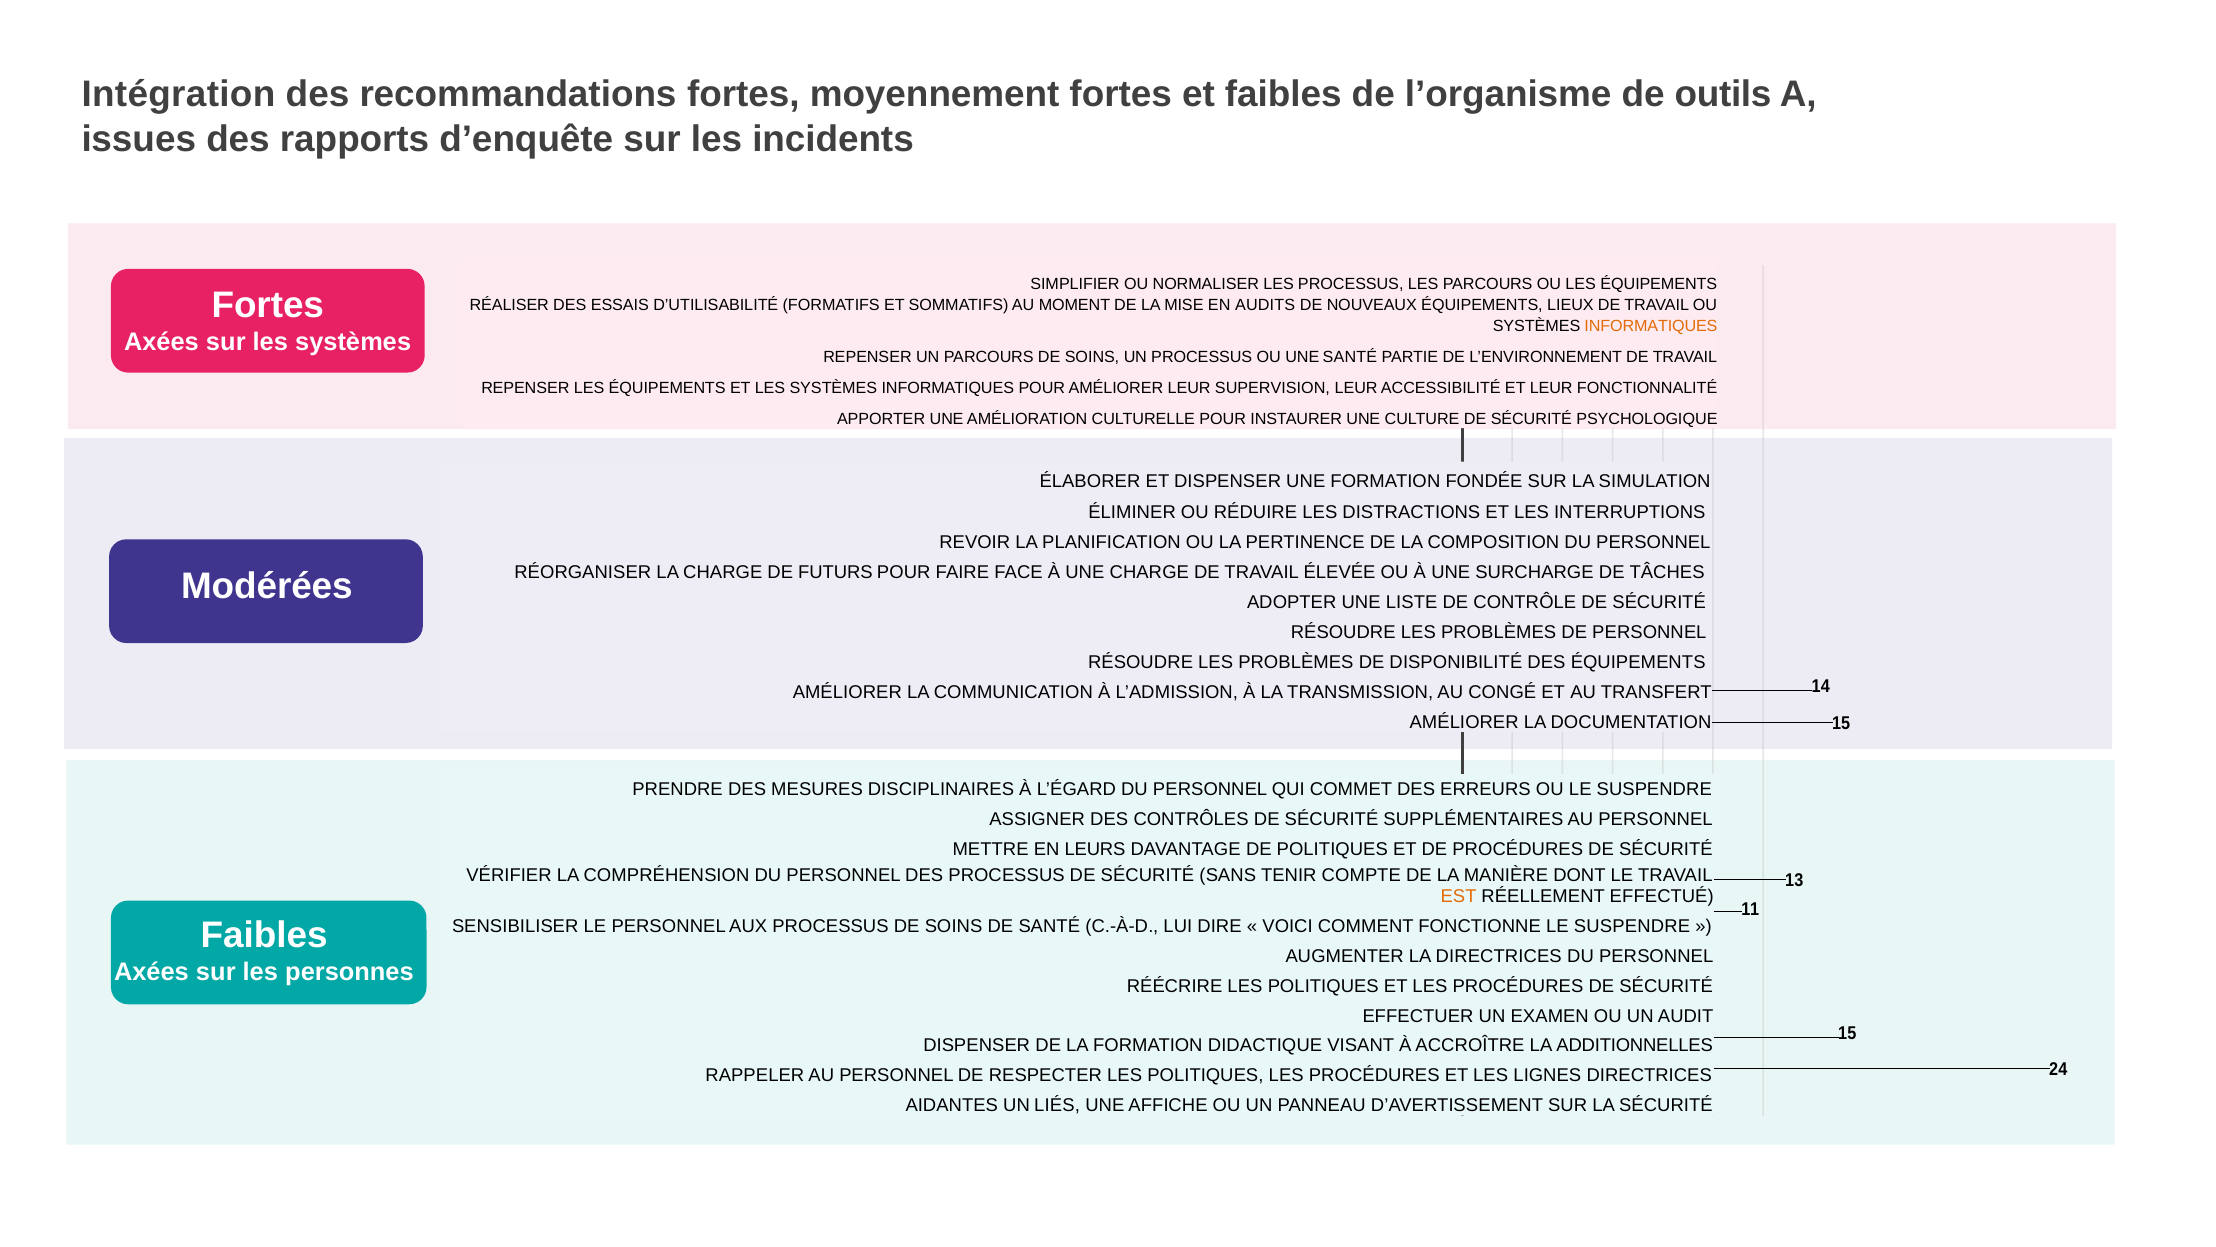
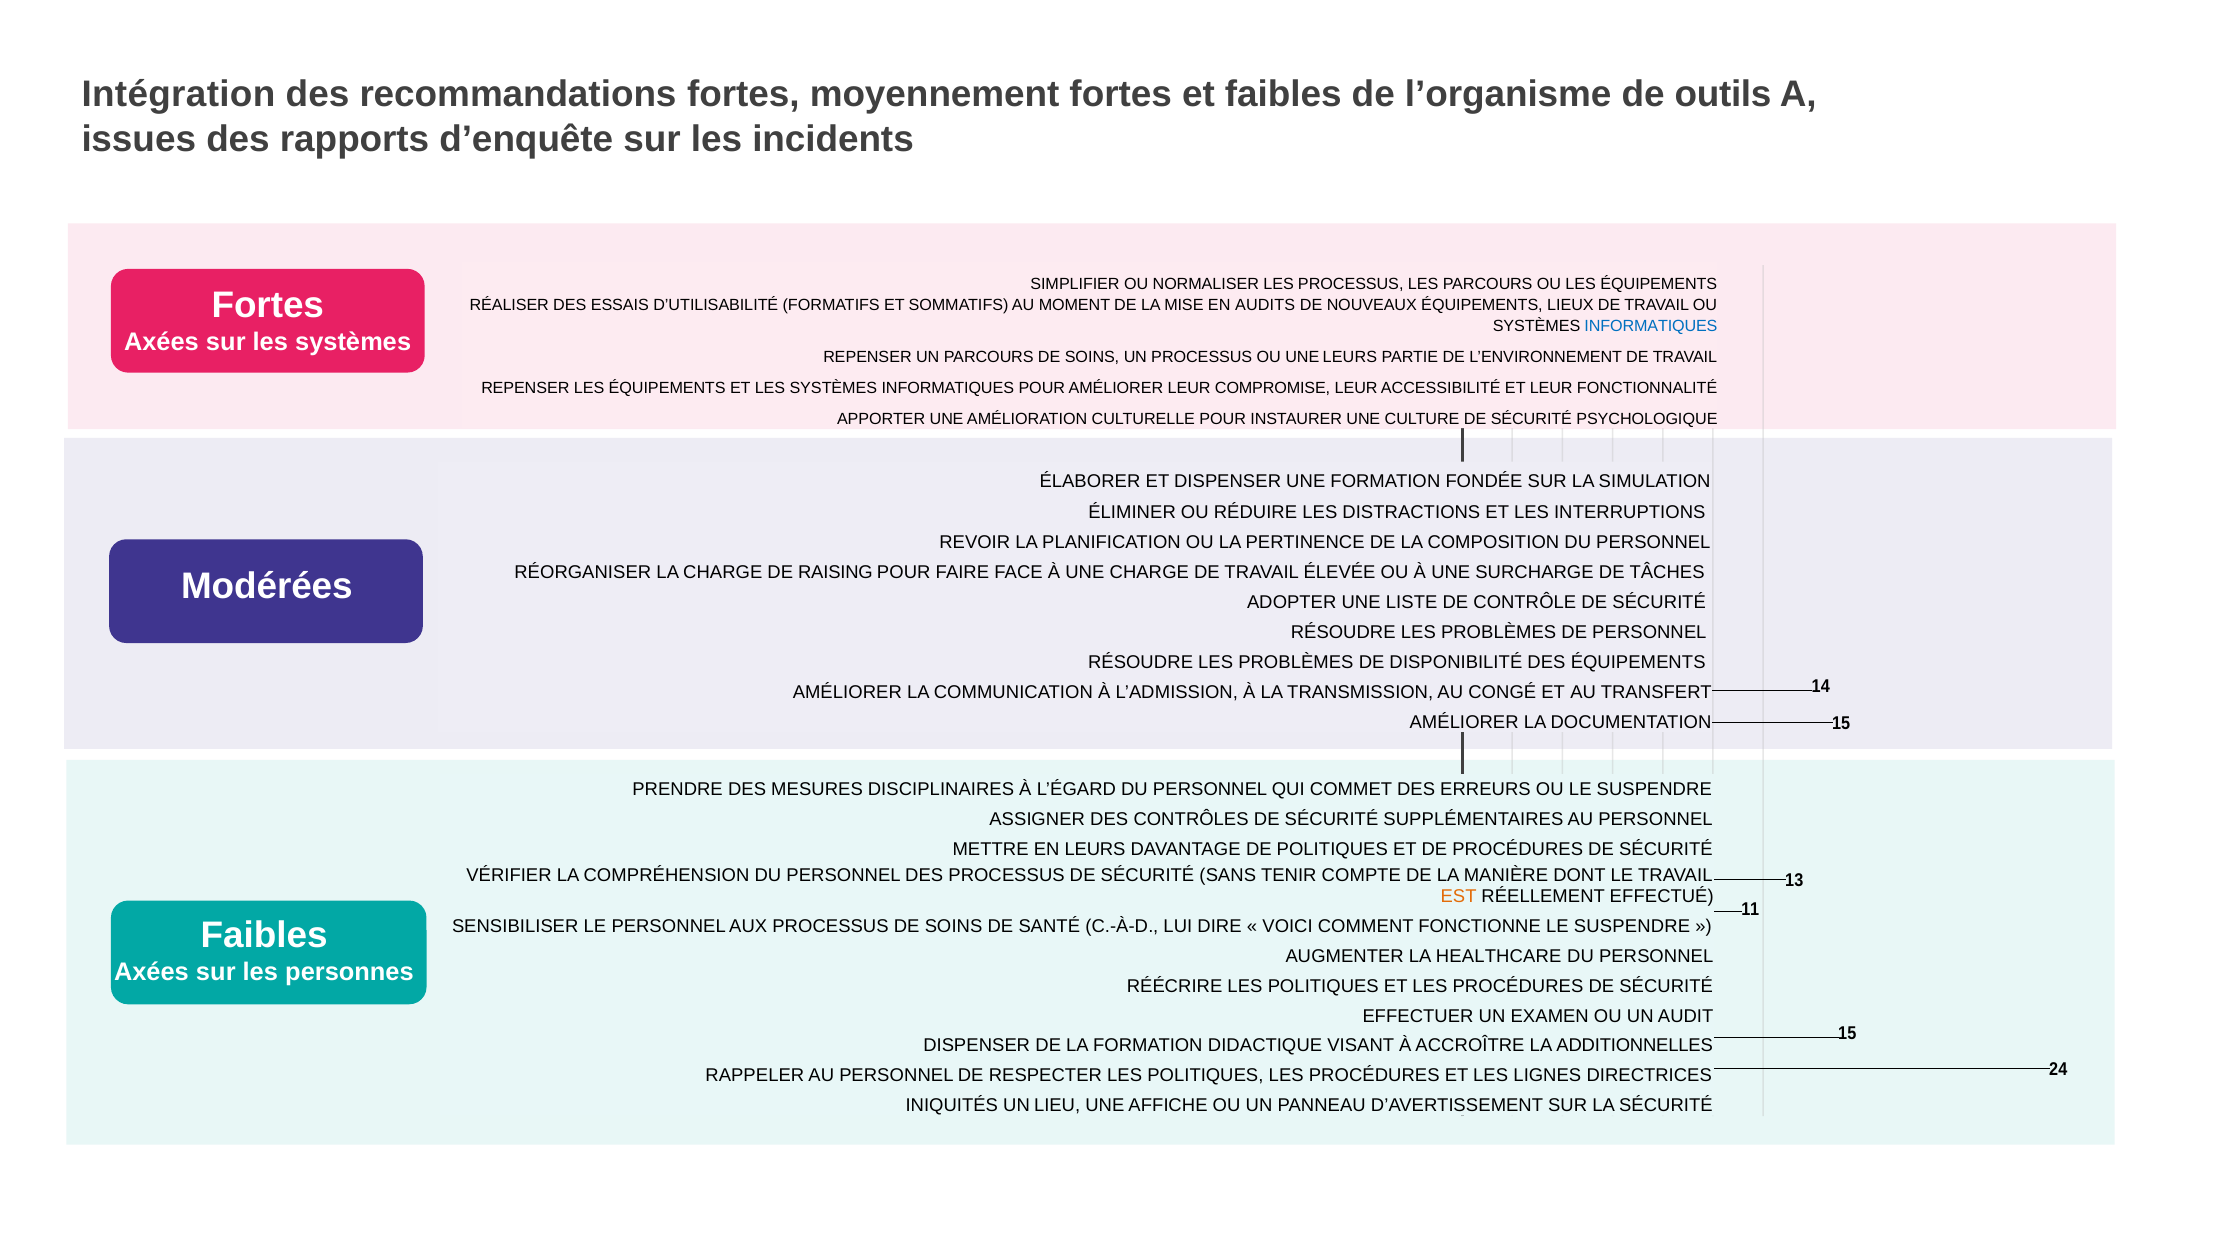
INFORMATIQUES at (1651, 326) colour: orange -> blue
UNE SANTÉ: SANTÉ -> LEURS
LEUR SUPERVISION: SUPERVISION -> COMPROMISE
DE FUTURS: FUTURS -> RAISING
LA DIRECTRICES: DIRECTRICES -> HEALTHCARE
AIDANTES: AIDANTES -> INIQUITÉS
LIÉS: LIÉS -> LIEU
